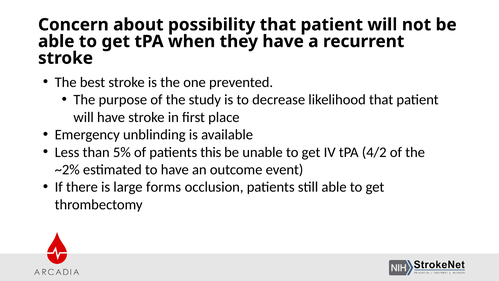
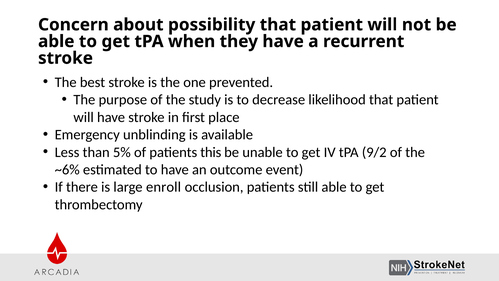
4/2: 4/2 -> 9/2
~2%: ~2% -> ~6%
forms: forms -> enroll
